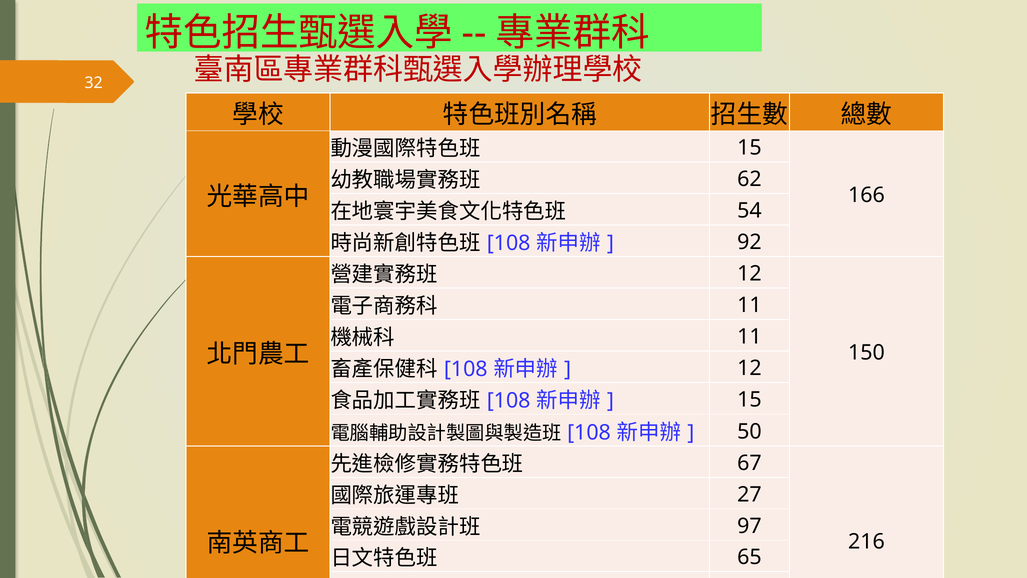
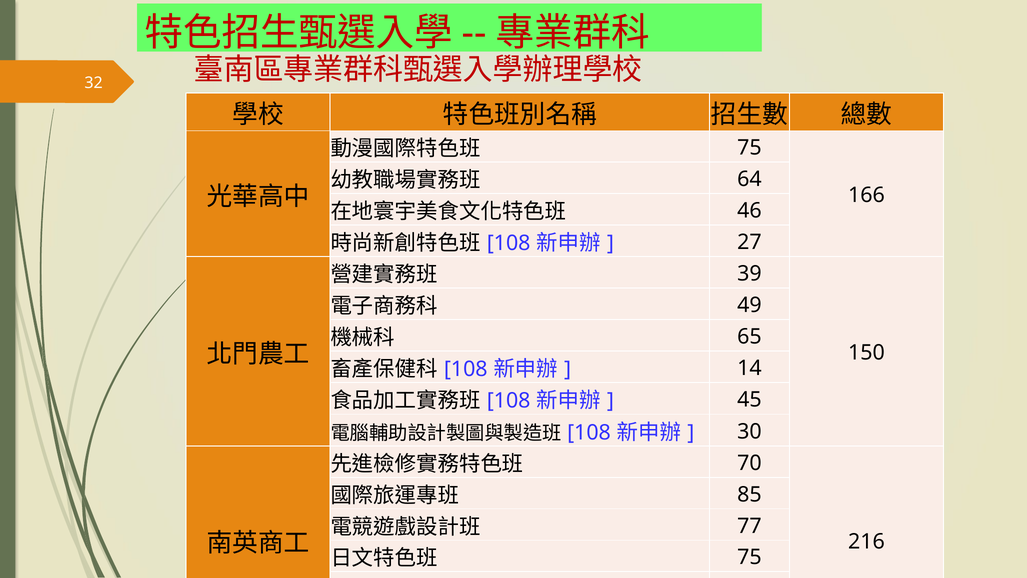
15 at (749, 148): 15 -> 75
62: 62 -> 64
54: 54 -> 46
92: 92 -> 27
12 at (749, 274): 12 -> 39
11 at (749, 305): 11 -> 49
11 at (749, 337): 11 -> 65
12 at (749, 368): 12 -> 14
15 at (749, 400): 15 -> 45
50: 50 -> 30
67: 67 -> 70
27: 27 -> 85
97: 97 -> 77
65 at (749, 557): 65 -> 75
